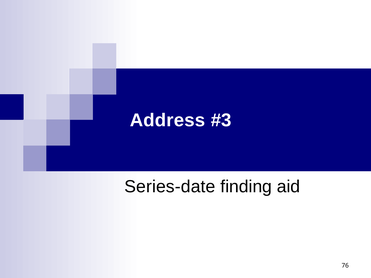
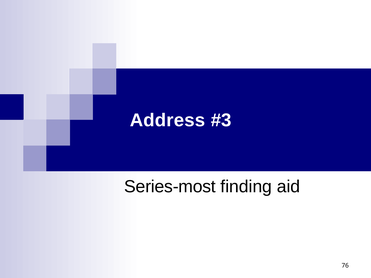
Series-date: Series-date -> Series-most
